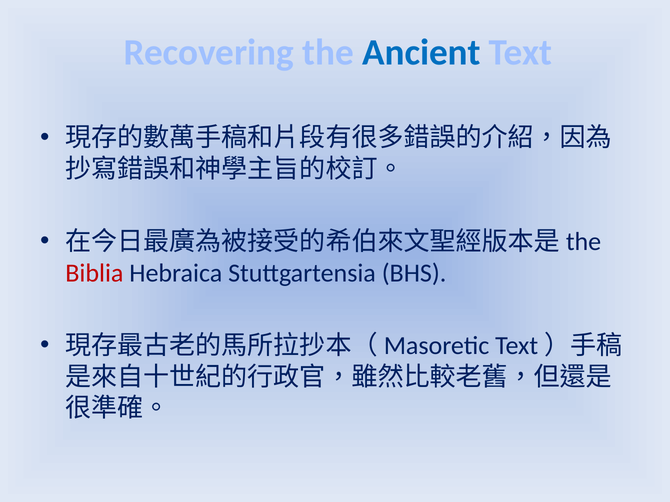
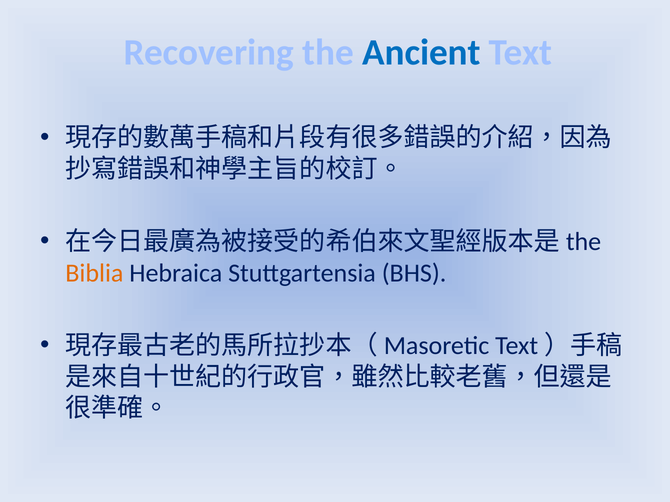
Biblia colour: red -> orange
